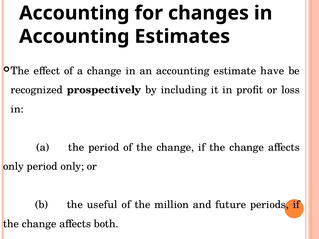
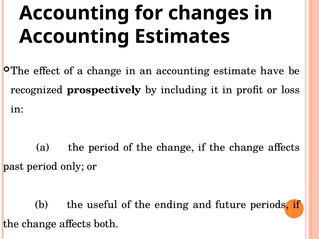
only at (13, 167): only -> past
million: million -> ending
